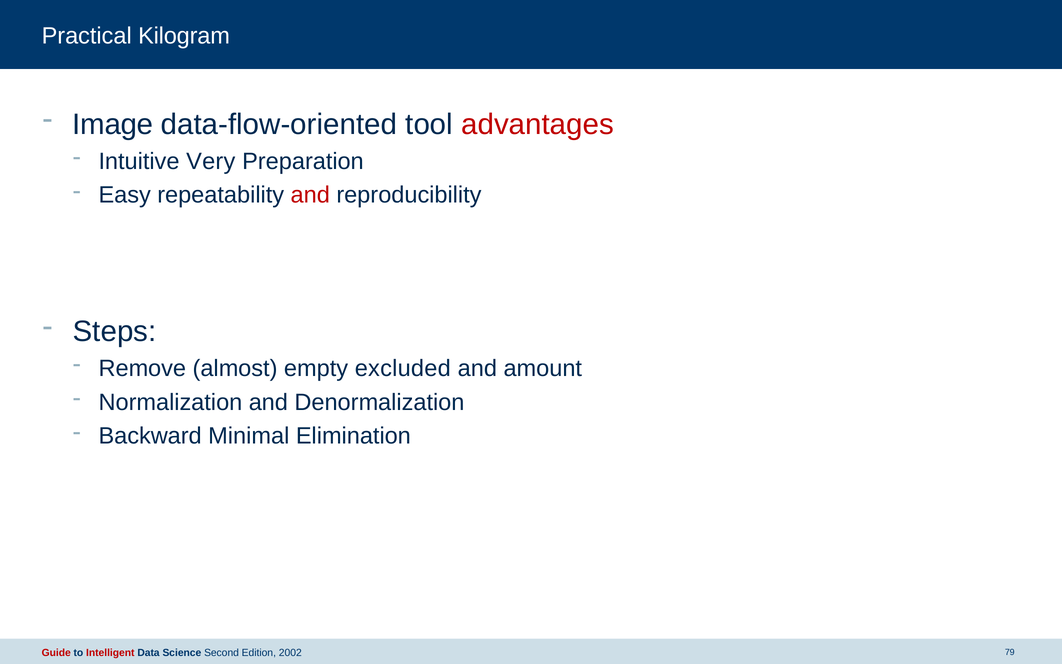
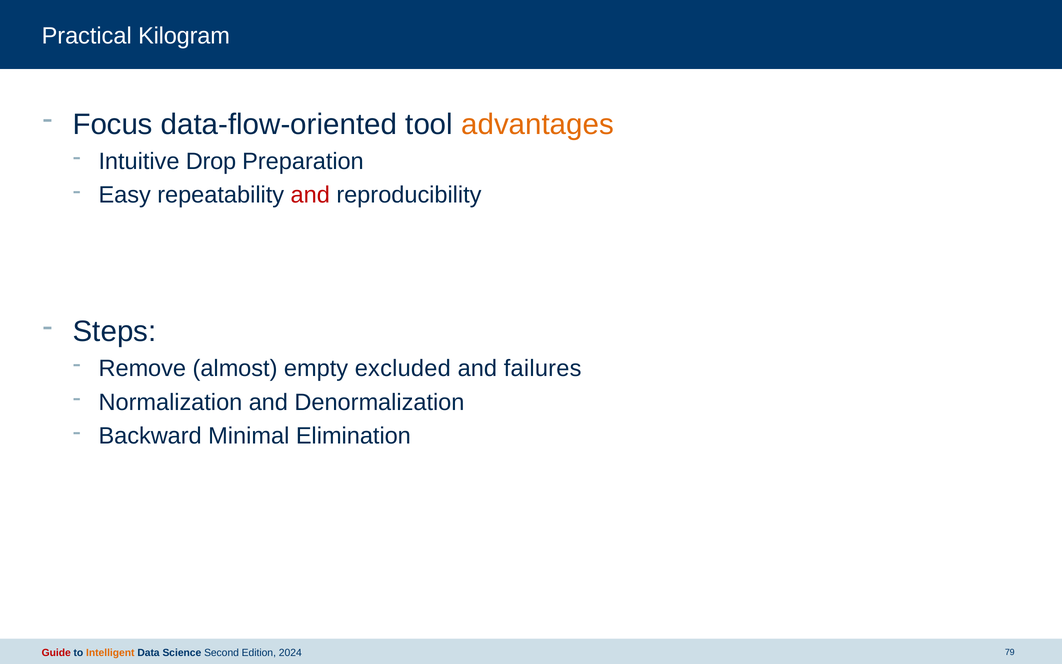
Image: Image -> Focus
advantages colour: red -> orange
Very: Very -> Drop
amount: amount -> failures
Intelligent colour: red -> orange
2002: 2002 -> 2024
